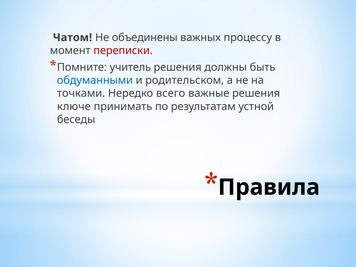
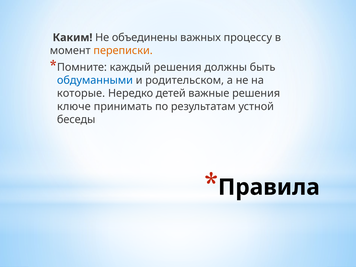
Чатом: Чатом -> Каким
переписки colour: red -> orange
учитель: учитель -> каждый
точками: точками -> которые
всего: всего -> детей
